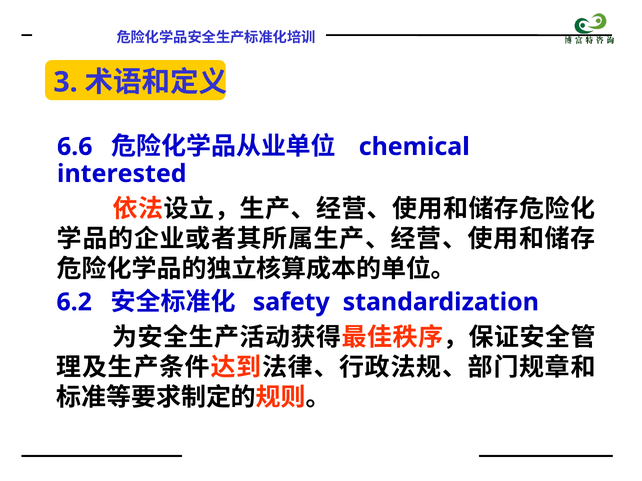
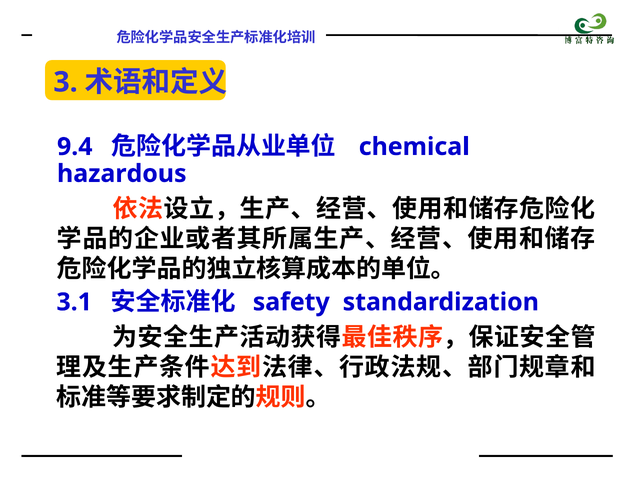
6.6: 6.6 -> 9.4
interested: interested -> hazardous
6.2: 6.2 -> 3.1
